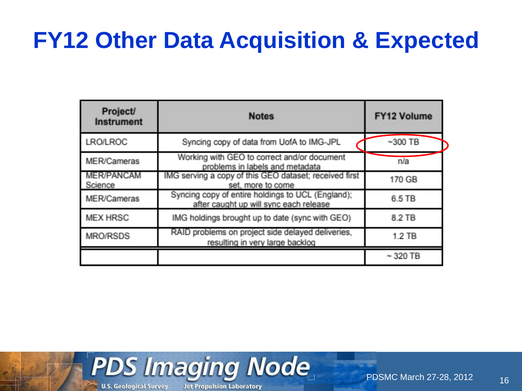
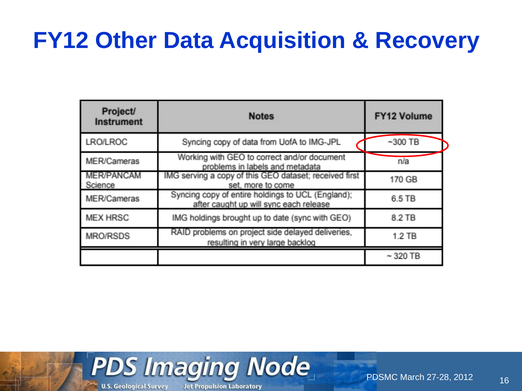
Expected: Expected -> Recovery
